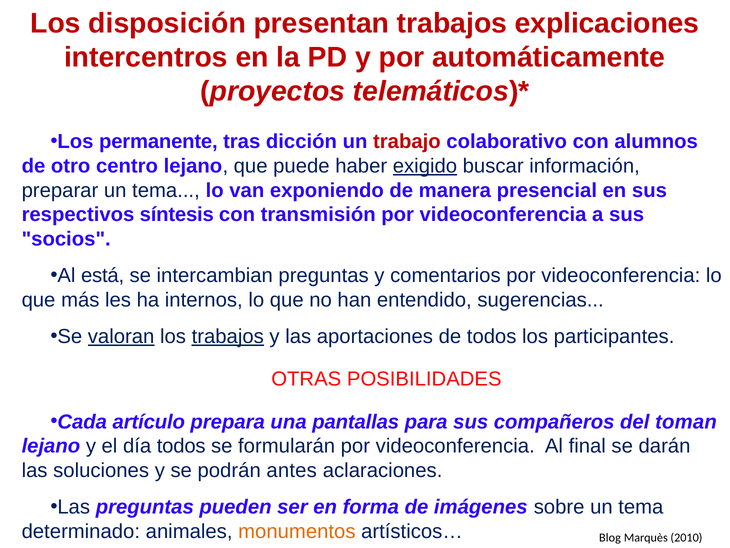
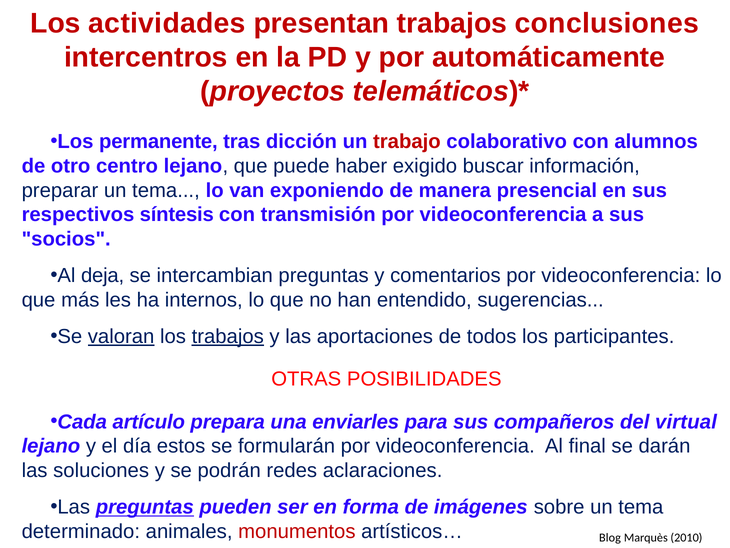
disposición: disposición -> actividades
explicaciones: explicaciones -> conclusiones
exigido underline: present -> none
está: está -> deja
pantallas: pantallas -> enviarles
toman: toman -> virtual
día todos: todos -> estos
antes: antes -> redes
preguntas at (145, 507) underline: none -> present
monumentos colour: orange -> red
